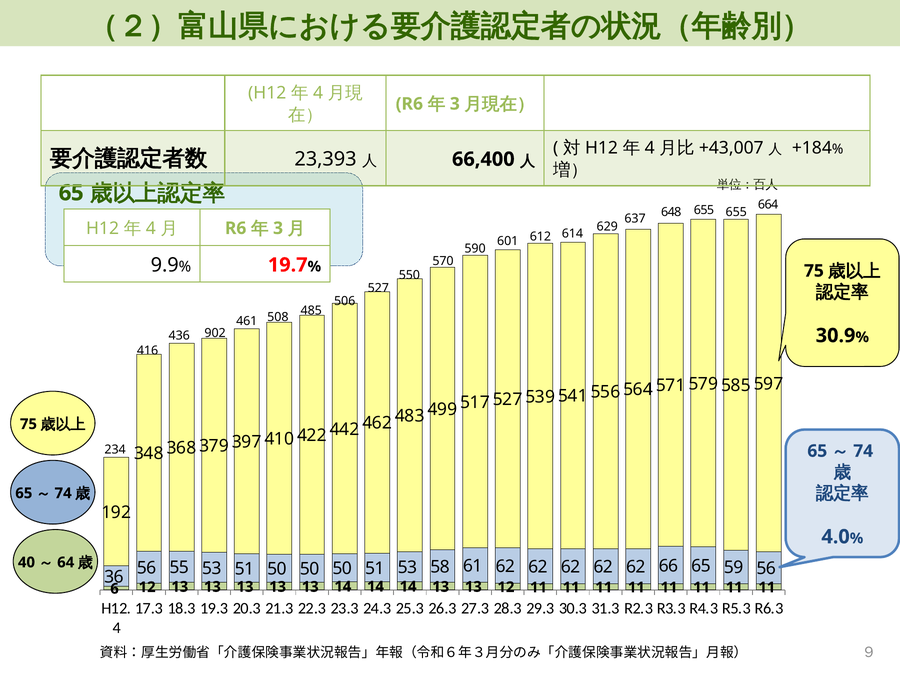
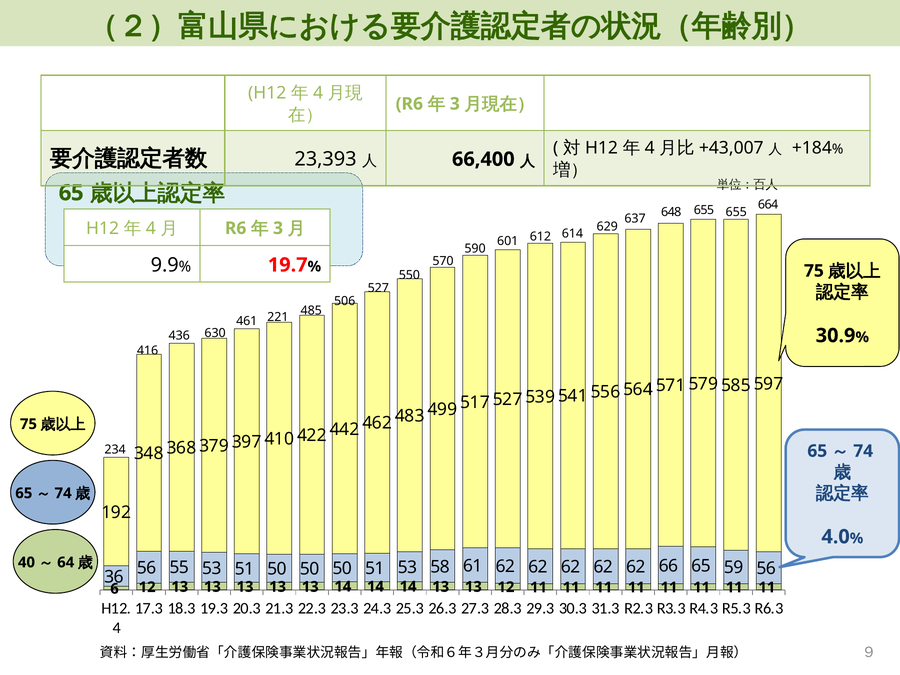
508: 508 -> 221
902: 902 -> 630
